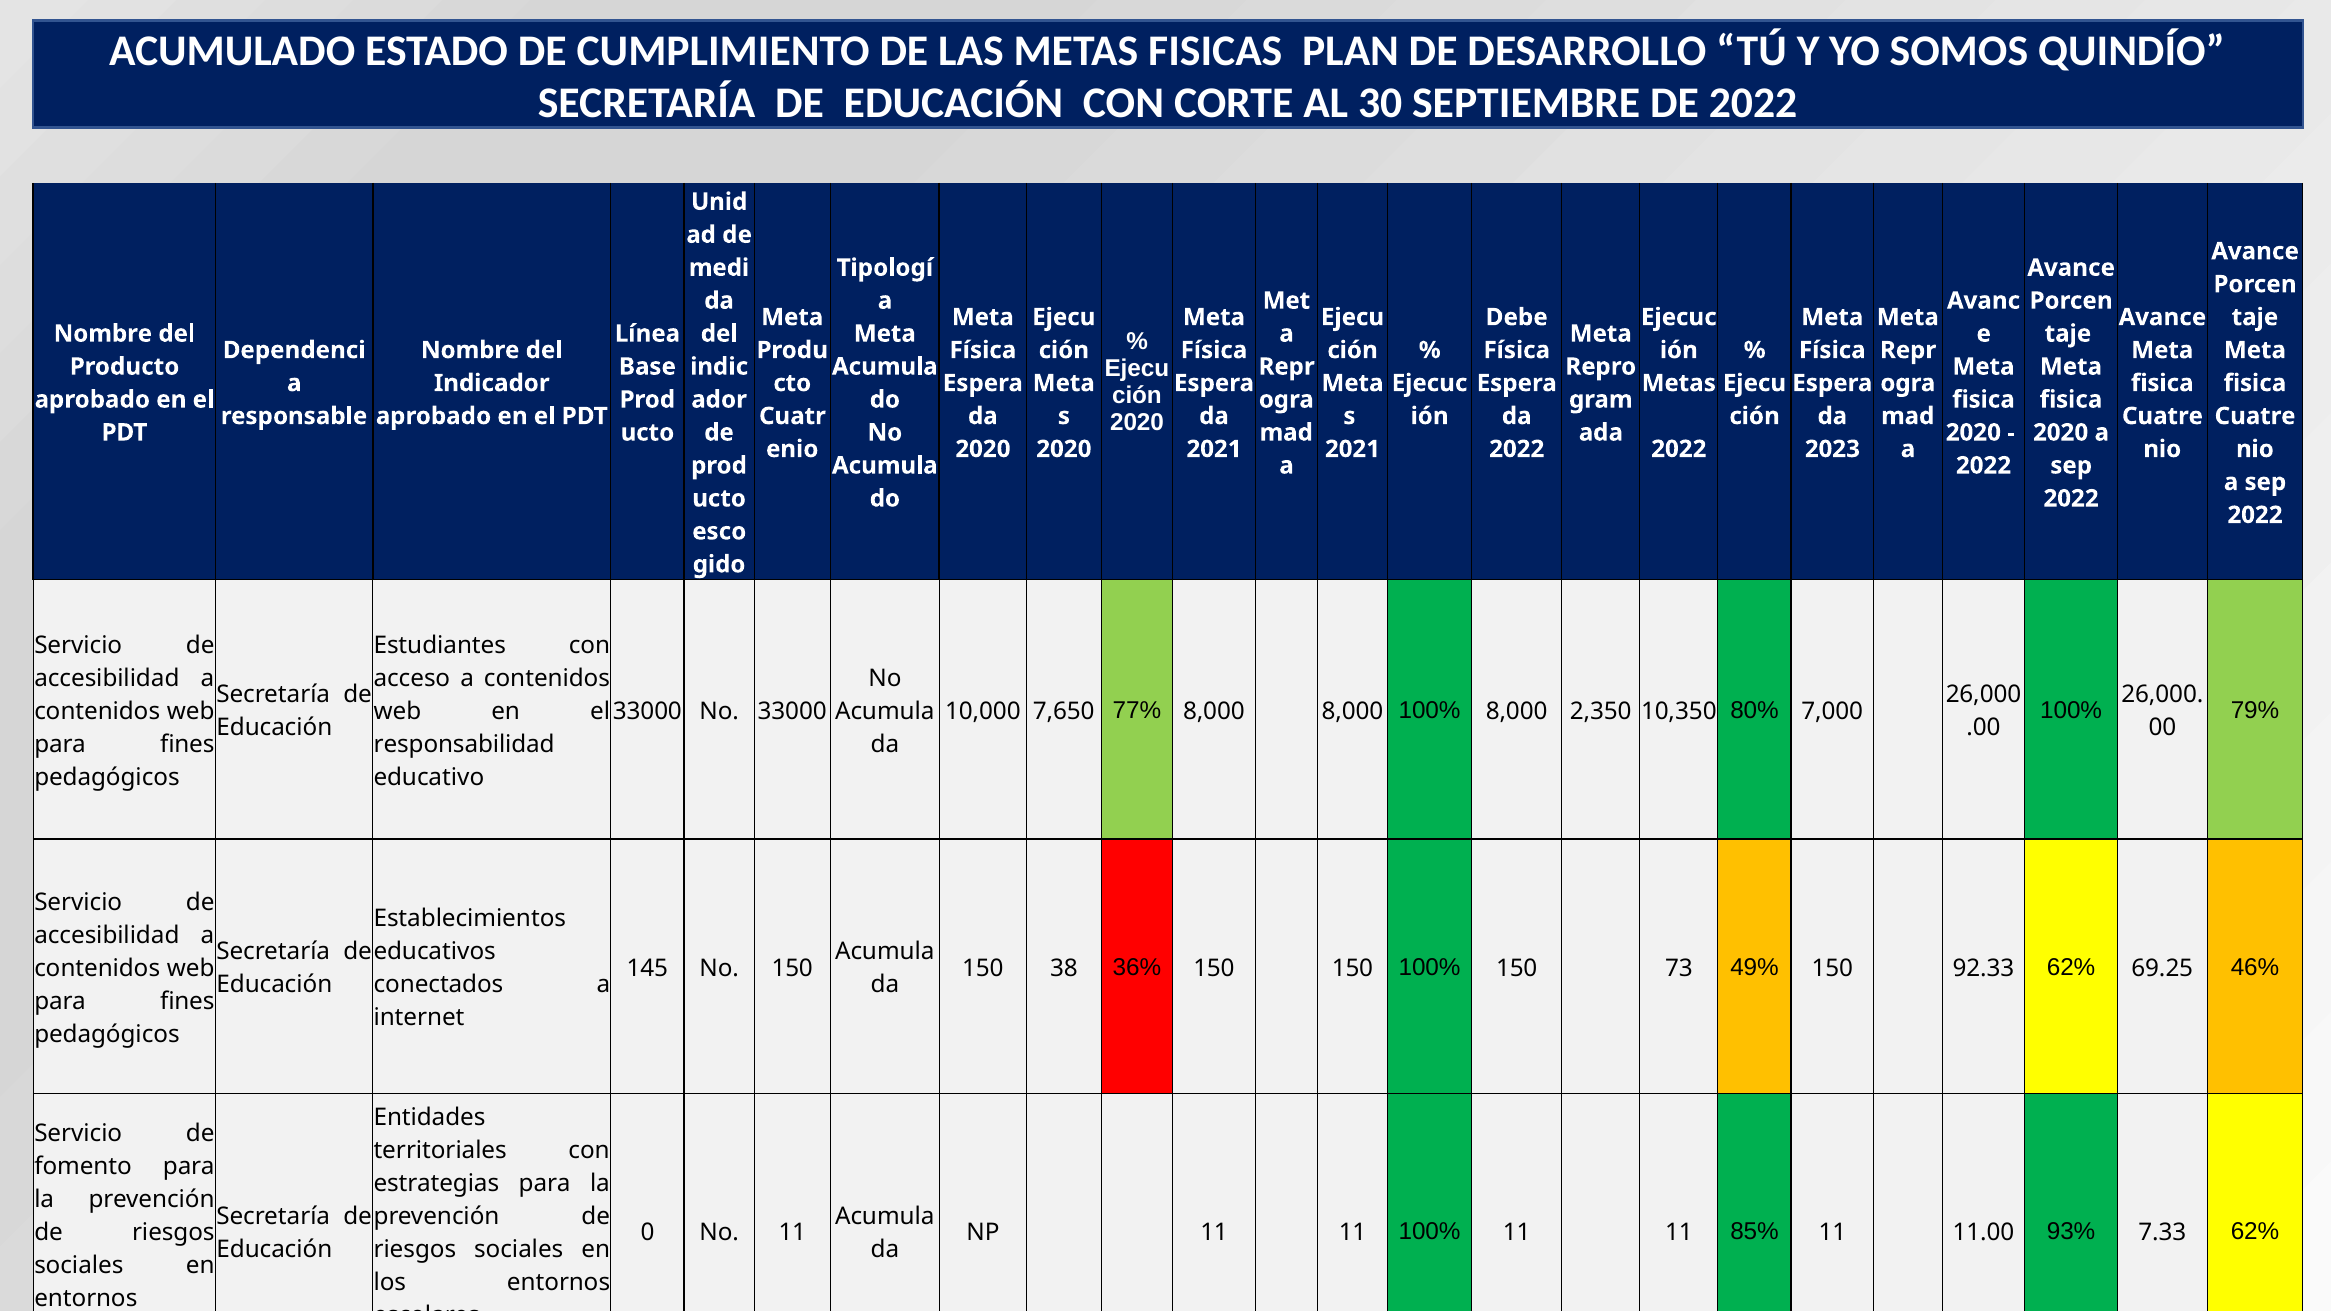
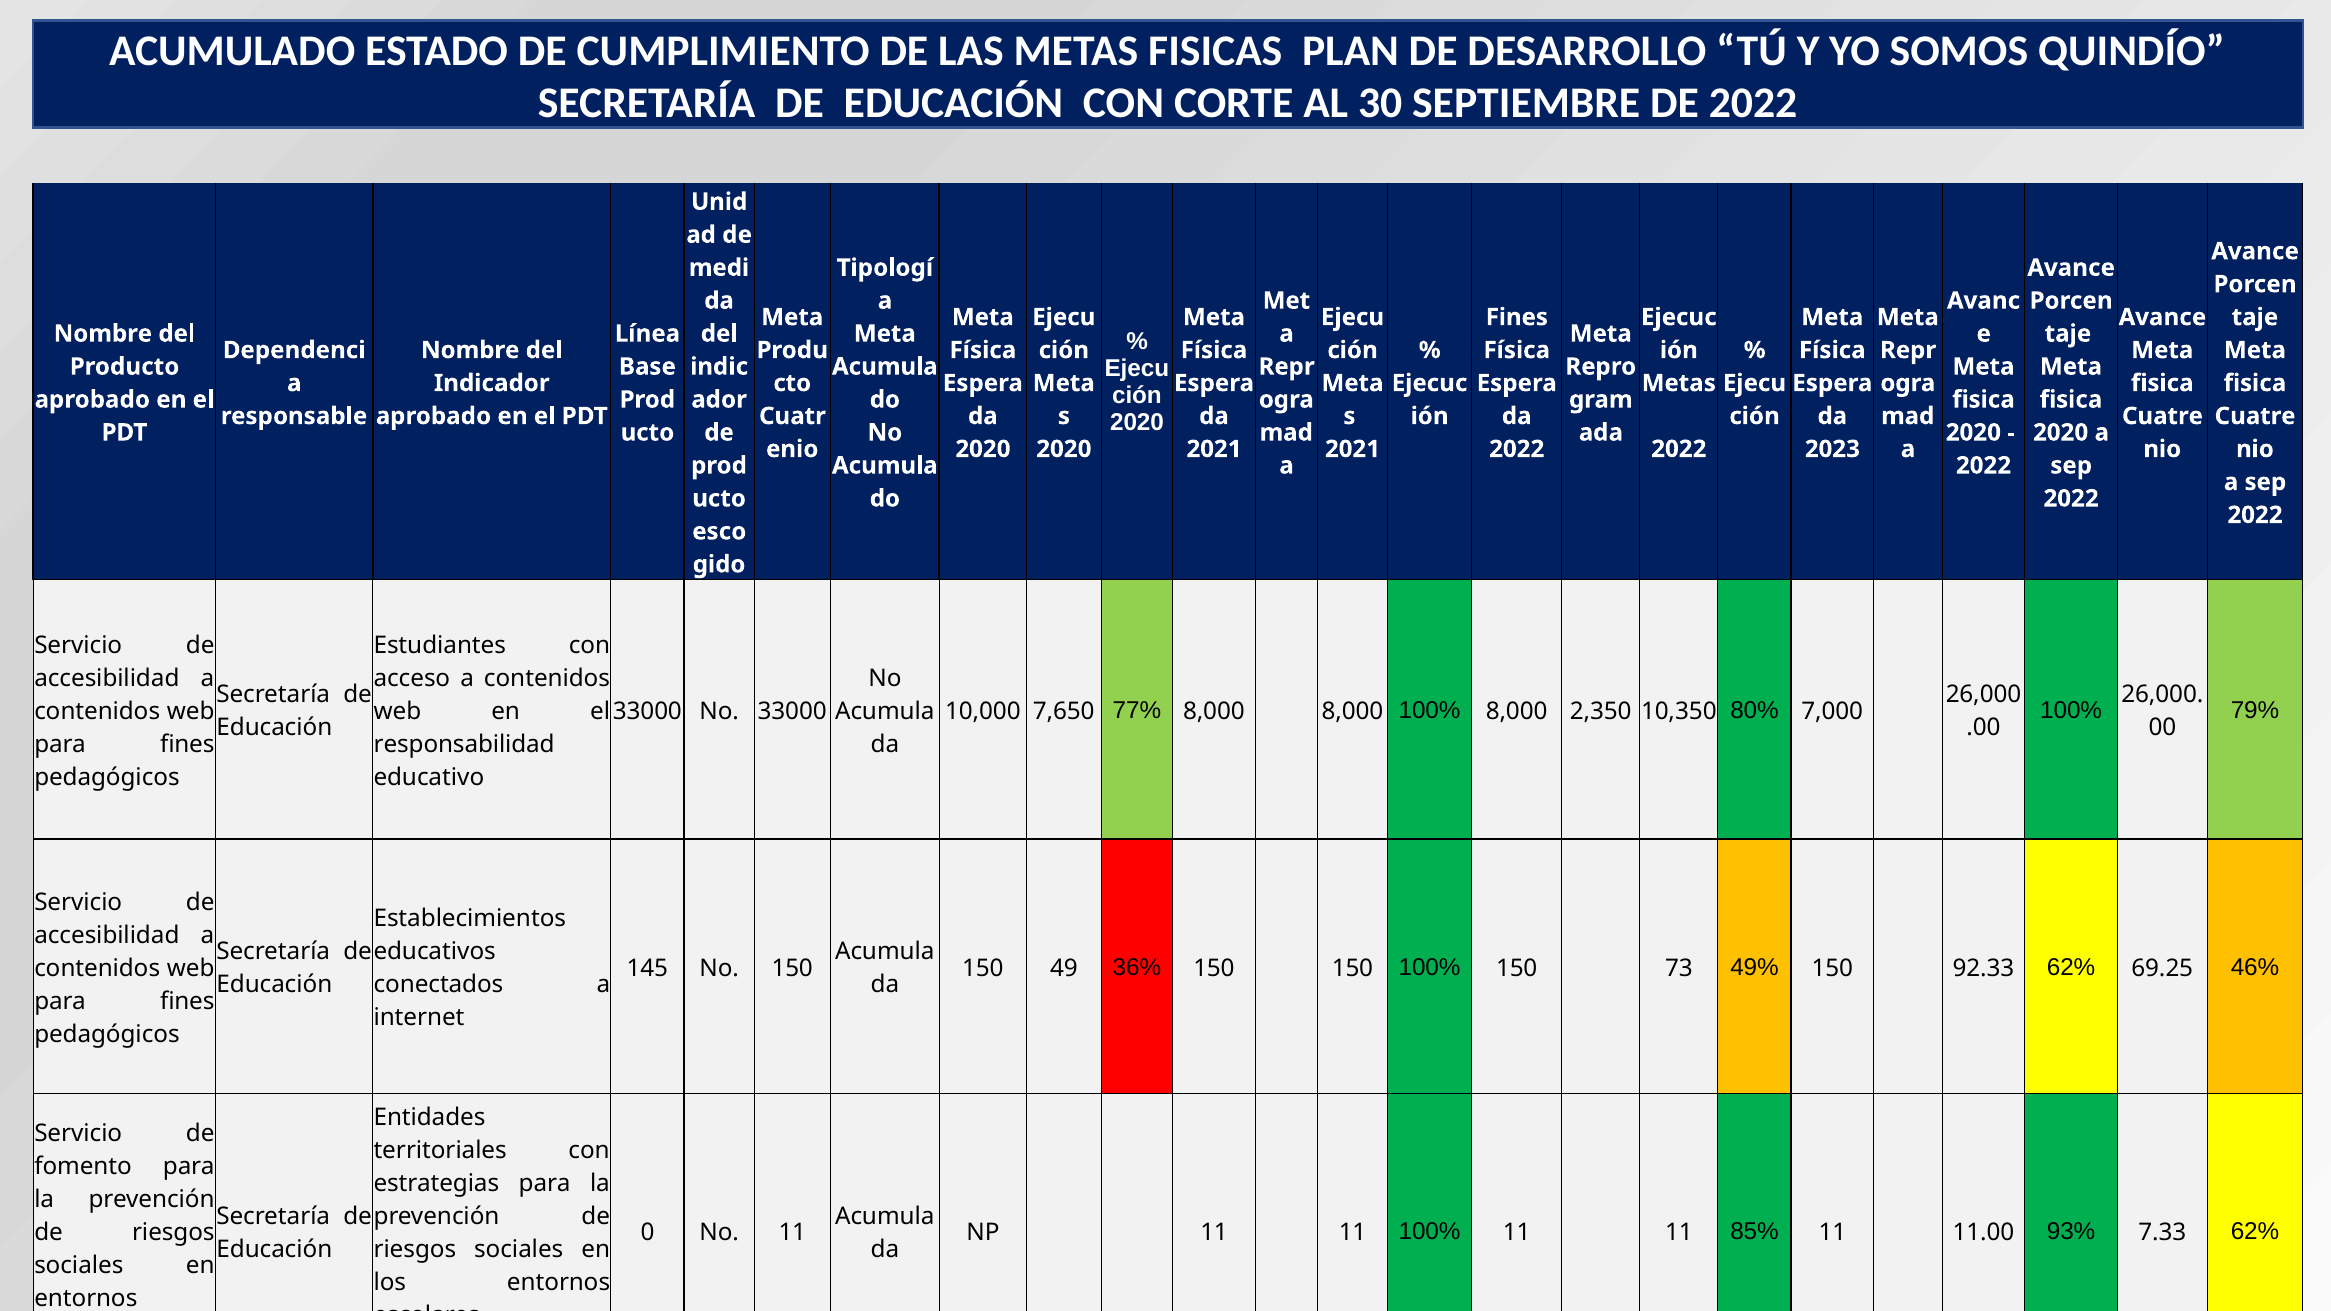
Debe at (1517, 317): Debe -> Fines
38: 38 -> 49
